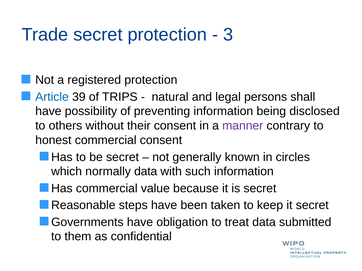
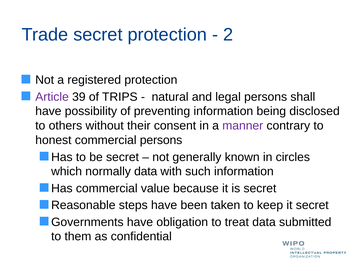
3: 3 -> 2
Article colour: blue -> purple
commercial consent: consent -> persons
